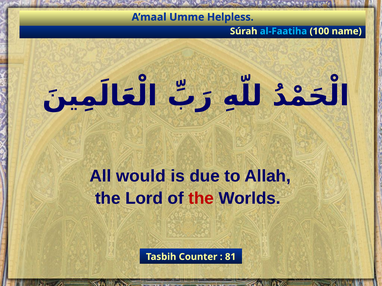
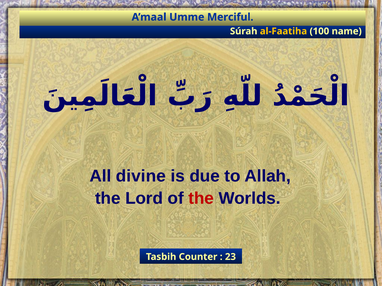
Helpless: Helpless -> Merciful
al-Faatiha colour: light blue -> yellow
would: would -> divine
81: 81 -> 23
